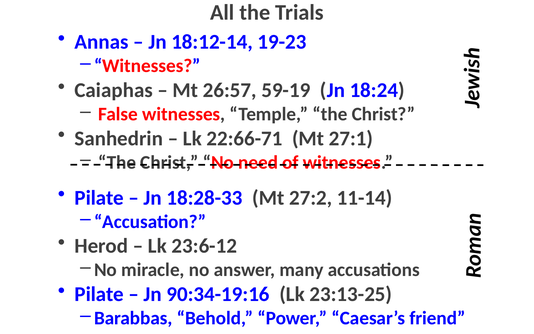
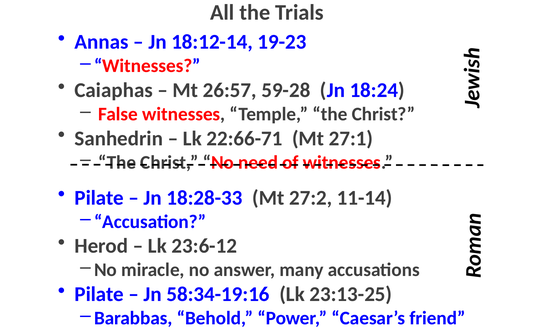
59-19: 59-19 -> 59-28
90:34-19:16: 90:34-19:16 -> 58:34-19:16
